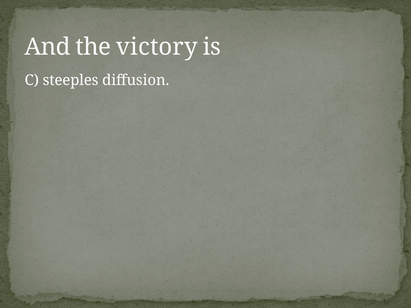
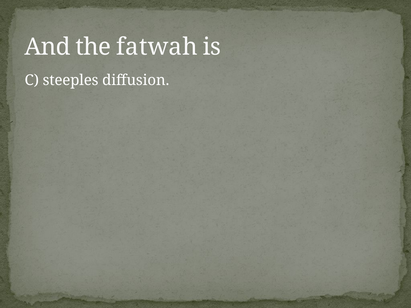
victory: victory -> fatwah
